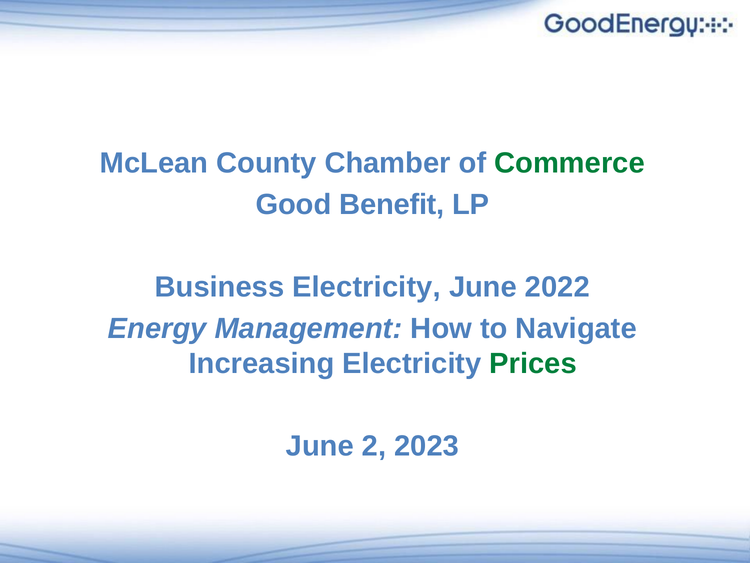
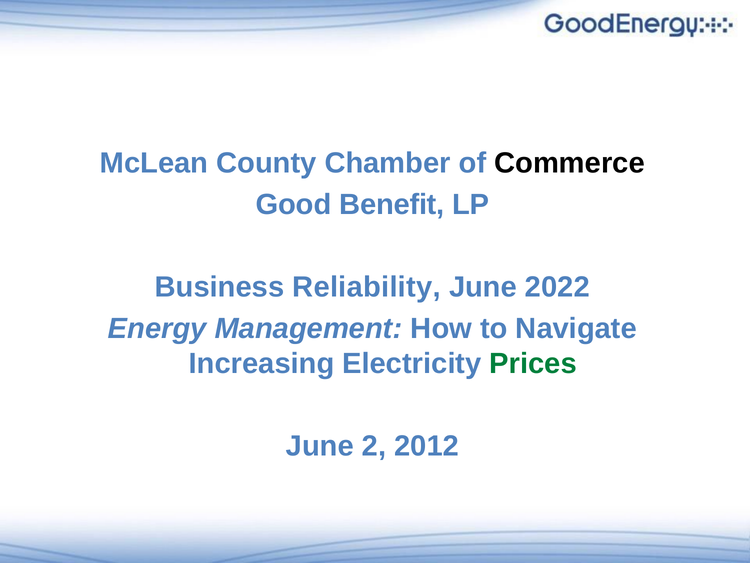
Commerce colour: green -> black
Business Electricity: Electricity -> Reliability
2023: 2023 -> 2012
